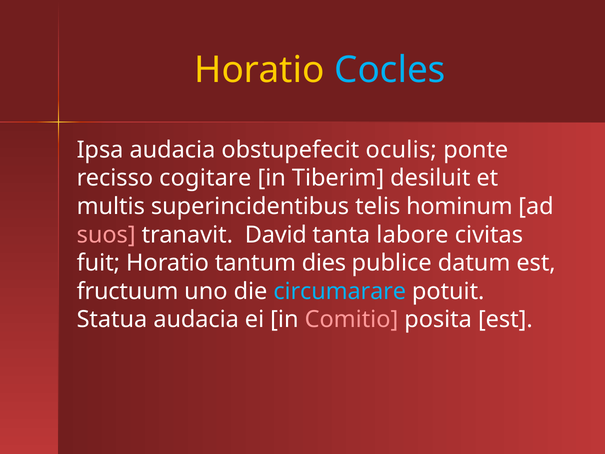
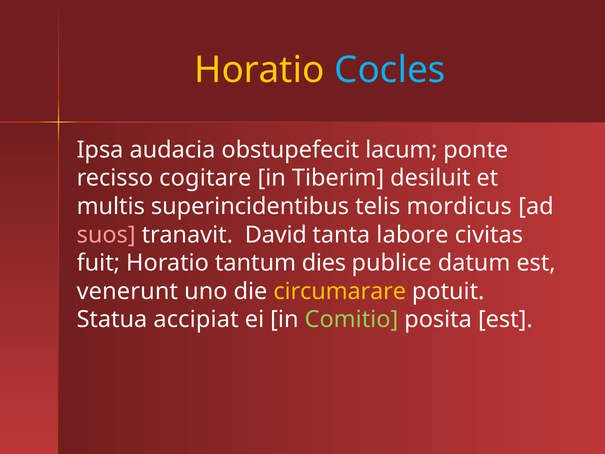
oculis: oculis -> lacum
hominum: hominum -> mordicus
fructuum: fructuum -> venerunt
circumarare colour: light blue -> yellow
Statua audacia: audacia -> accipiat
Comitio colour: pink -> light green
